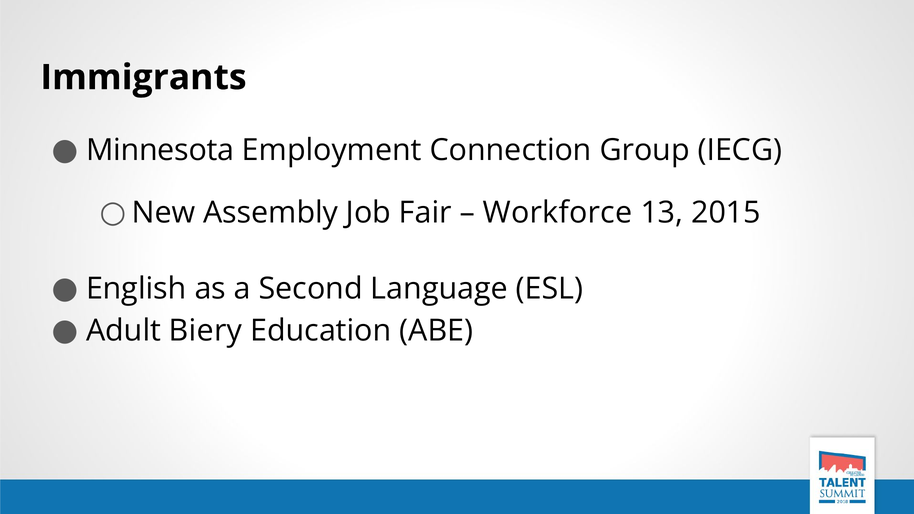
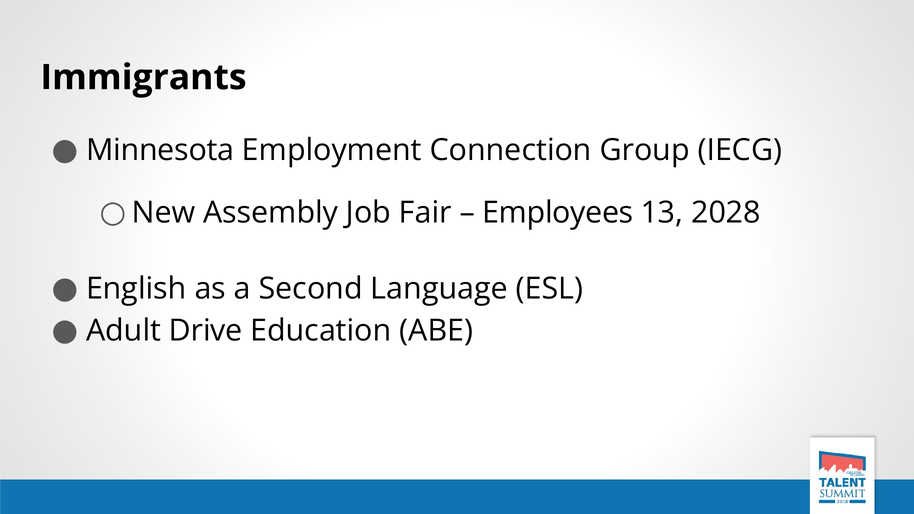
Workforce: Workforce -> Employees
2015: 2015 -> 2028
Biery: Biery -> Drive
